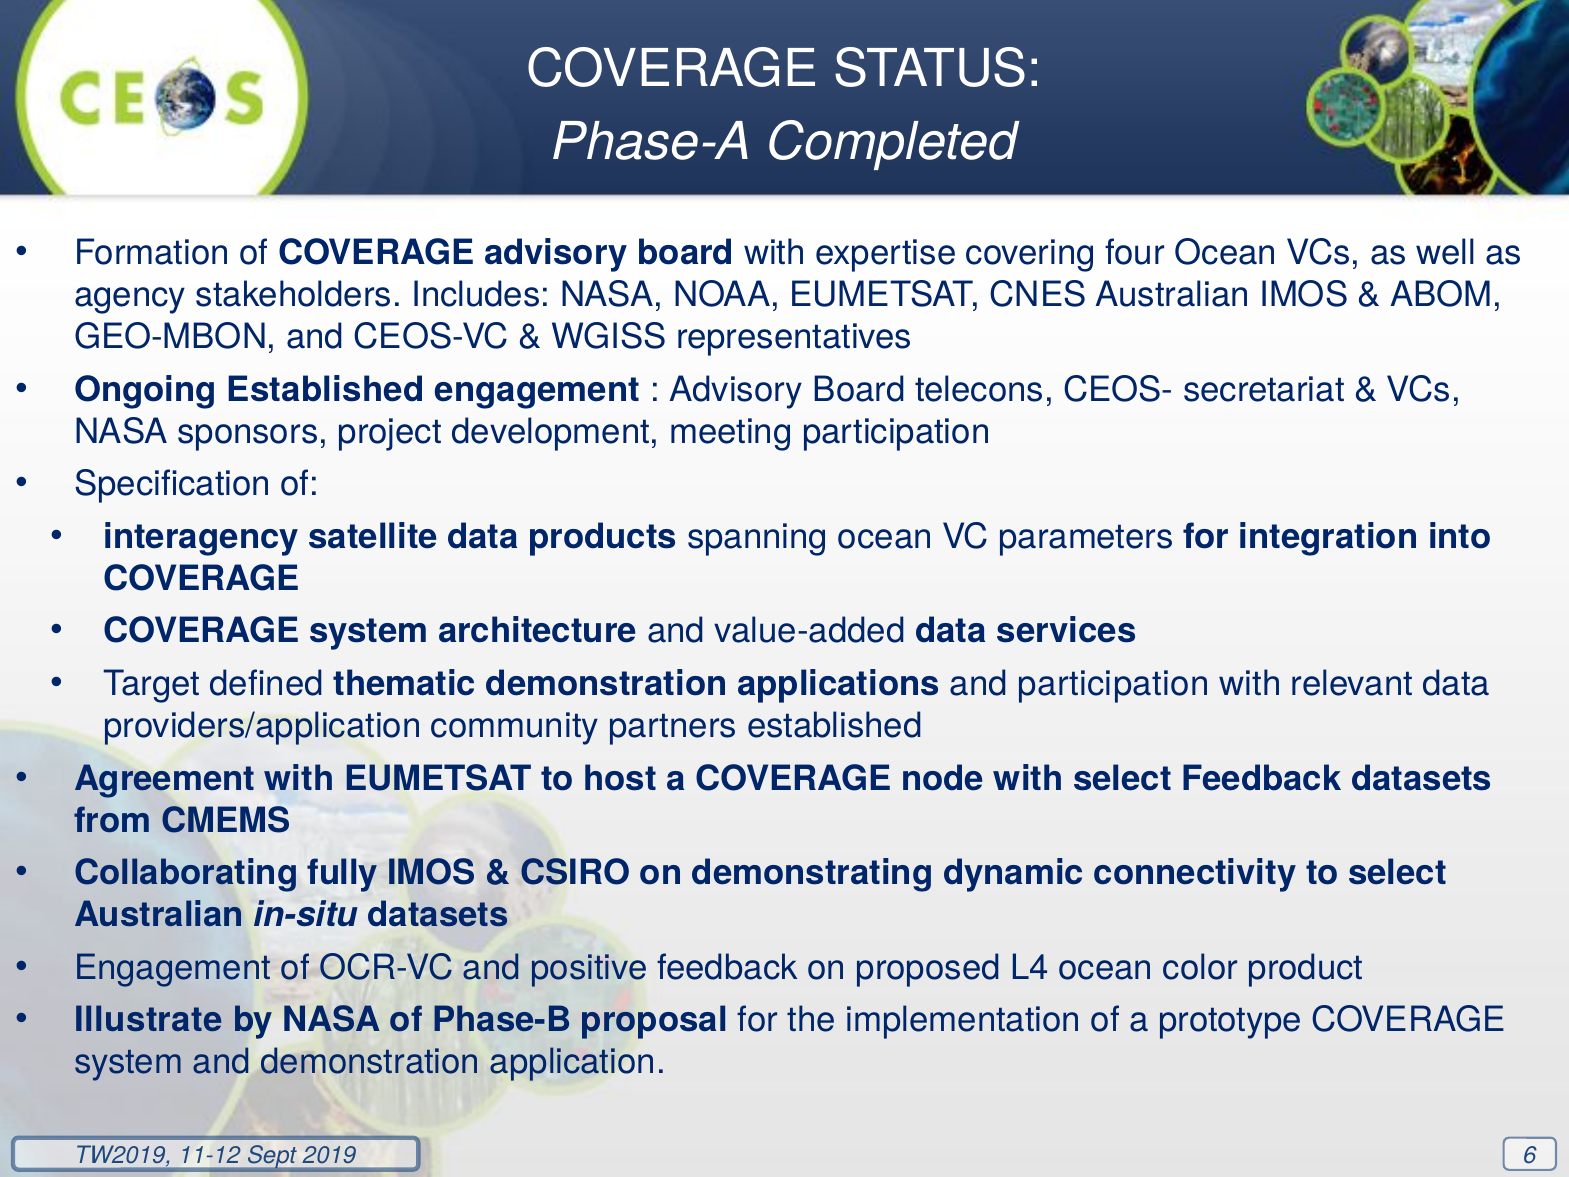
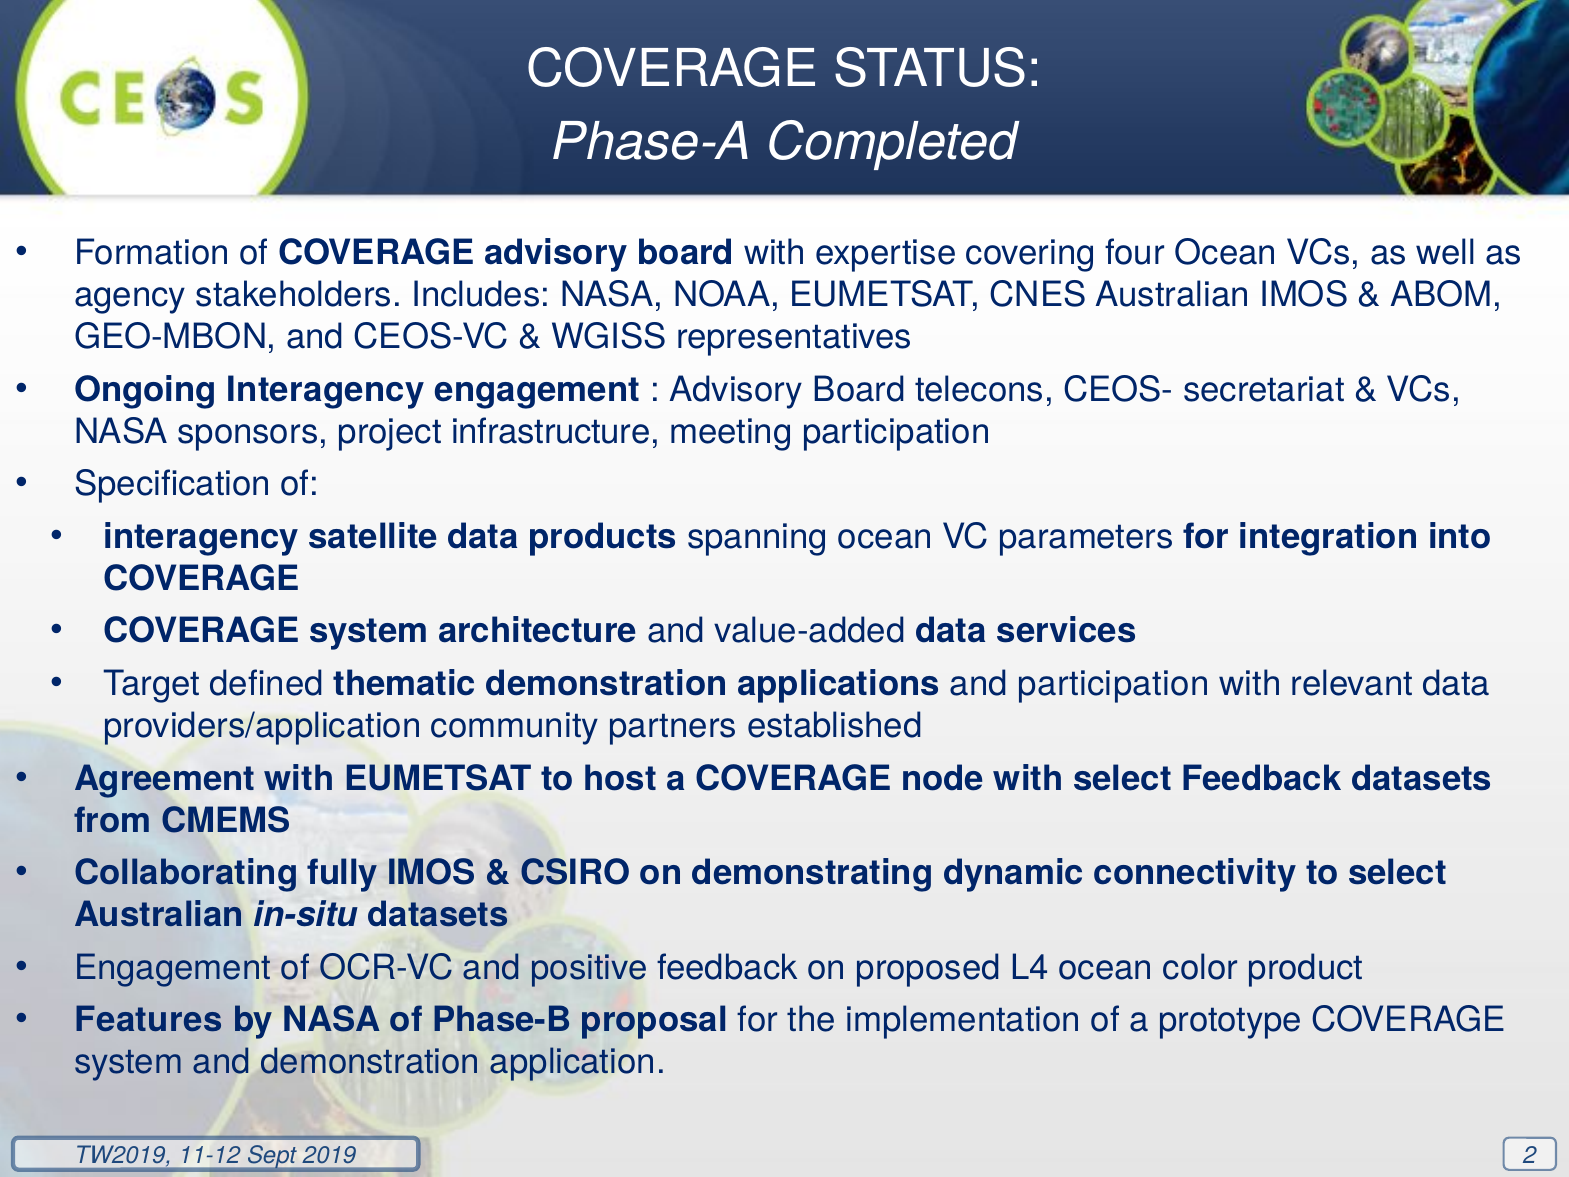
Ongoing Established: Established -> Interagency
development: development -> infrastructure
Illustrate: Illustrate -> Features
6: 6 -> 2
